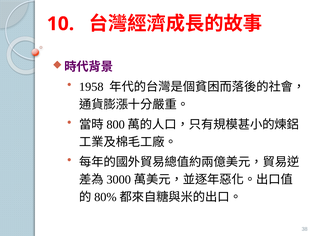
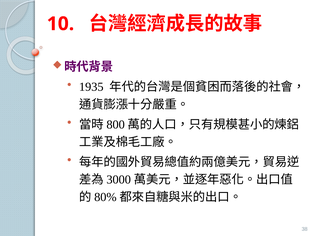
1958: 1958 -> 1935
